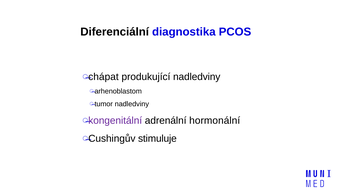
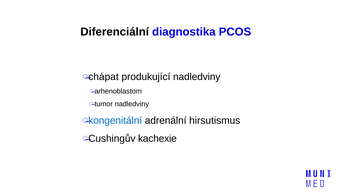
kongenitální colour: purple -> blue
hormonální: hormonální -> hirsutismus
stimuluje: stimuluje -> kachexie
